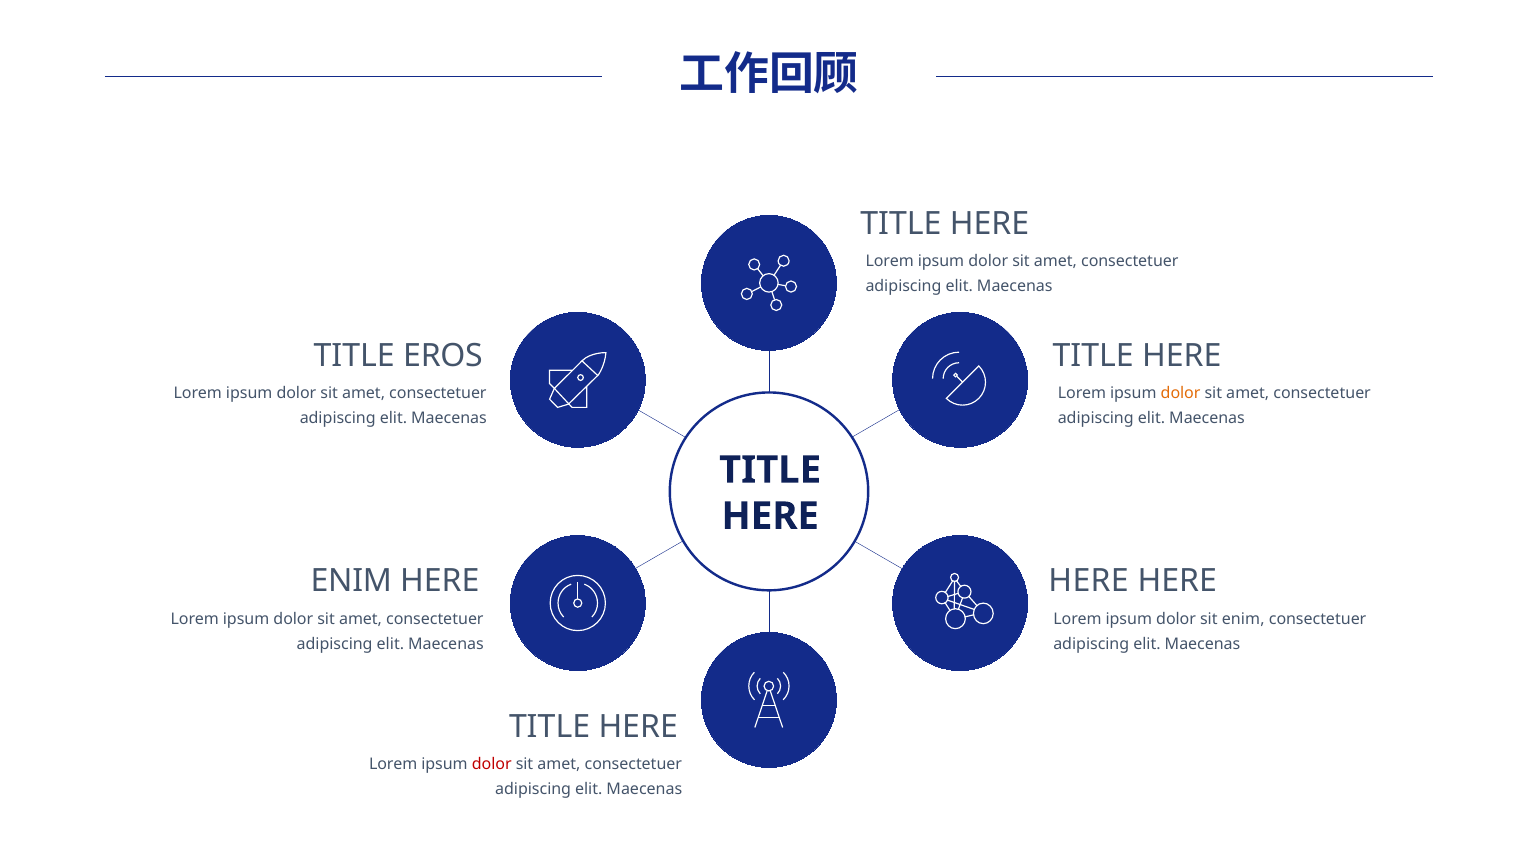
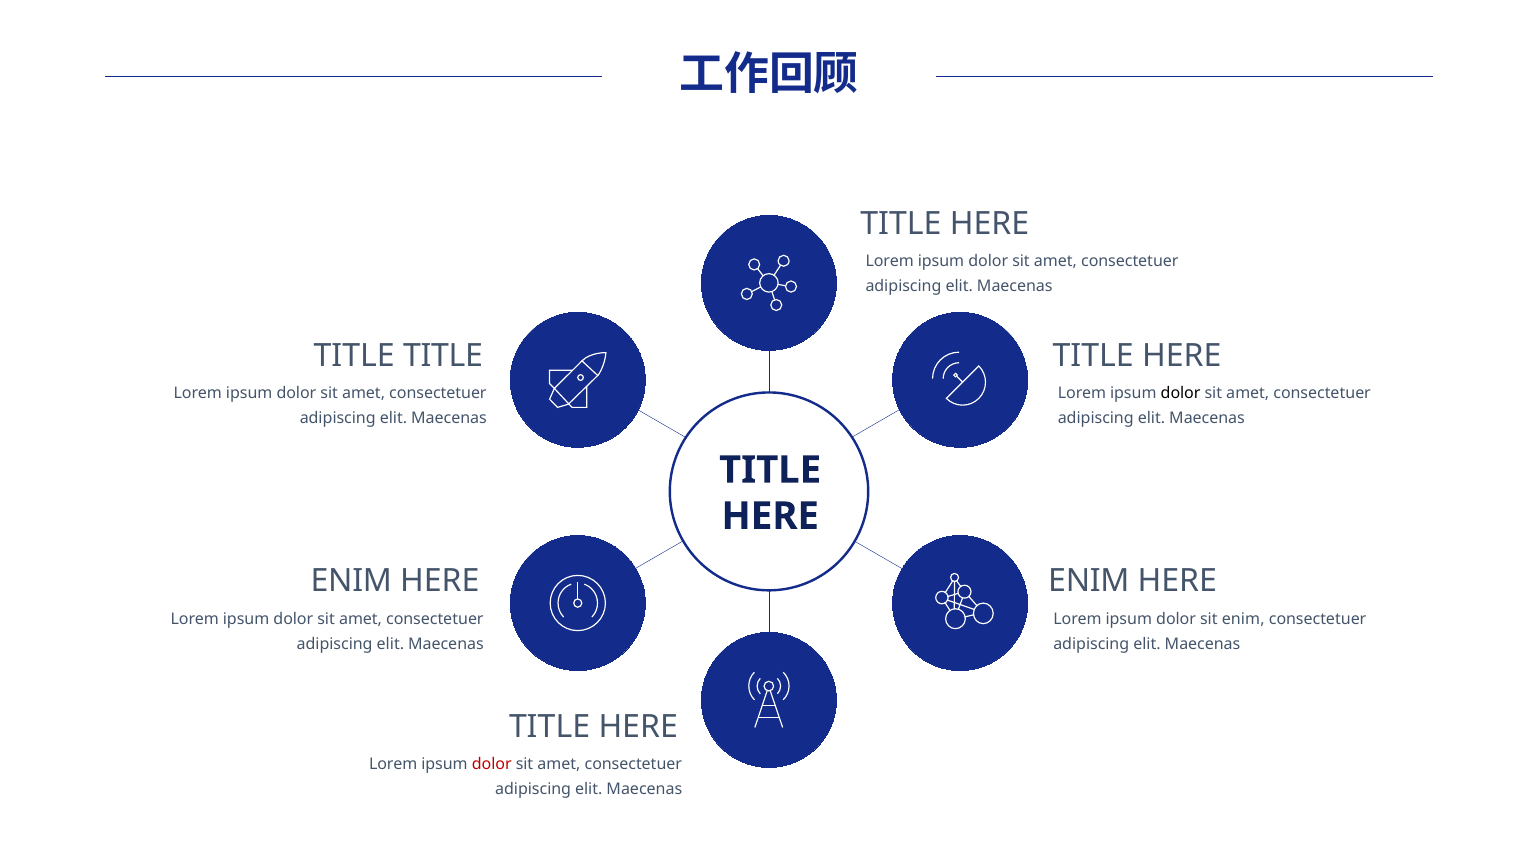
TITLE EROS: EROS -> TITLE
dolor at (1181, 393) colour: orange -> black
HERE at (1089, 581): HERE -> ENIM
